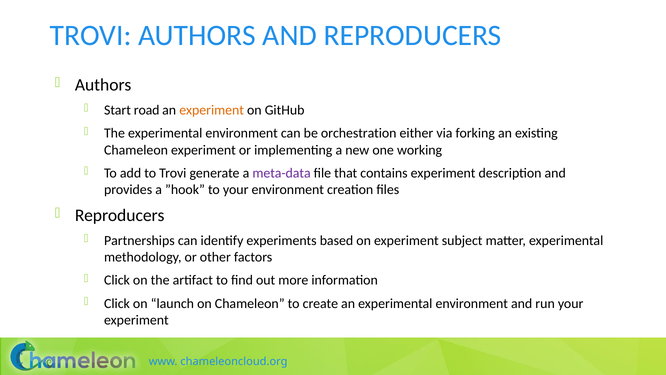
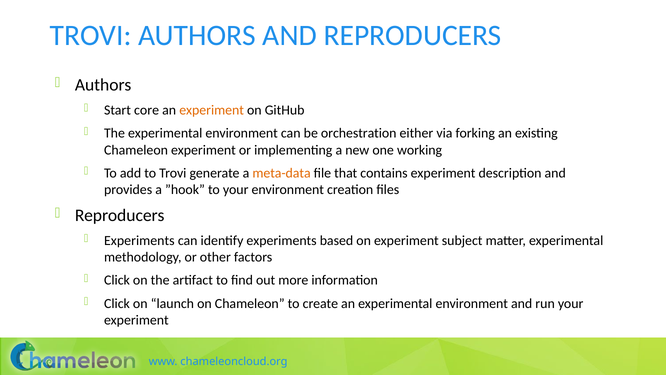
road: road -> core
meta-data colour: purple -> orange
Partnerships at (139, 240): Partnerships -> Experiments
